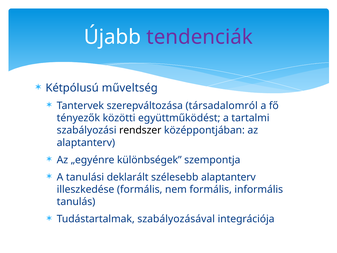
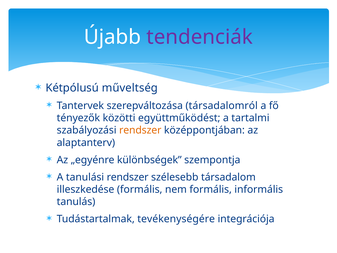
rendszer at (140, 130) colour: black -> orange
tanulási deklarált: deklarált -> rendszer
szélesebb alaptanterv: alaptanterv -> társadalom
szabályozásával: szabályozásával -> tevékenységére
